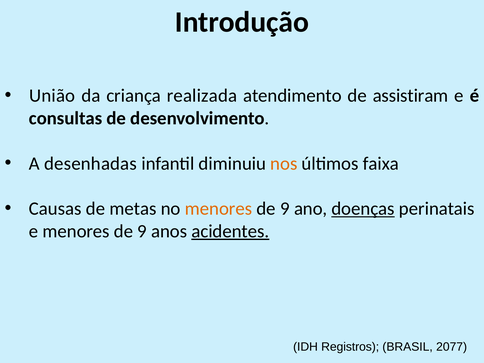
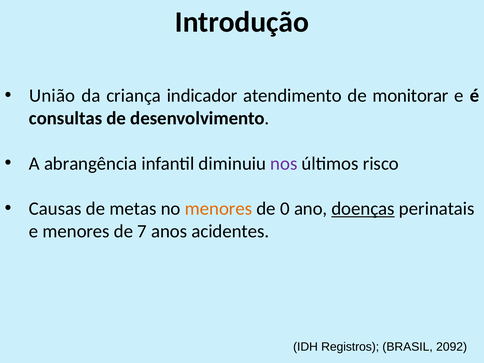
realizada: realizada -> indicador
assistiram: assistiram -> monitorar
desenhadas: desenhadas -> abrangência
nos colour: orange -> purple
faixa: faixa -> risco
9 at (285, 209): 9 -> 0
e menores de 9: 9 -> 7
acidentes underline: present -> none
2077: 2077 -> 2092
